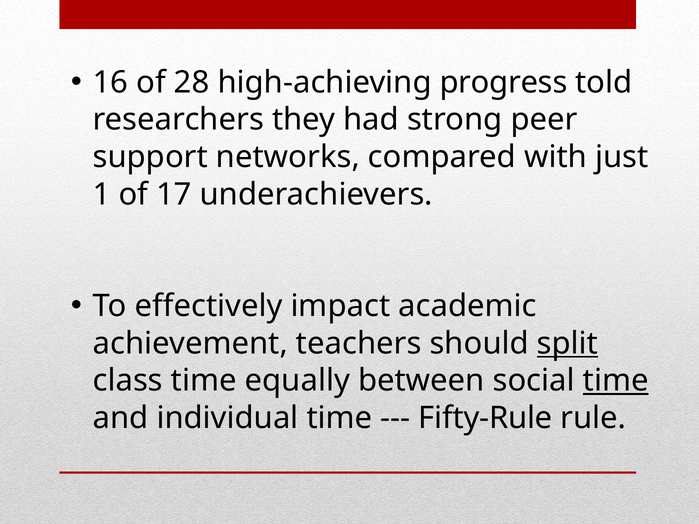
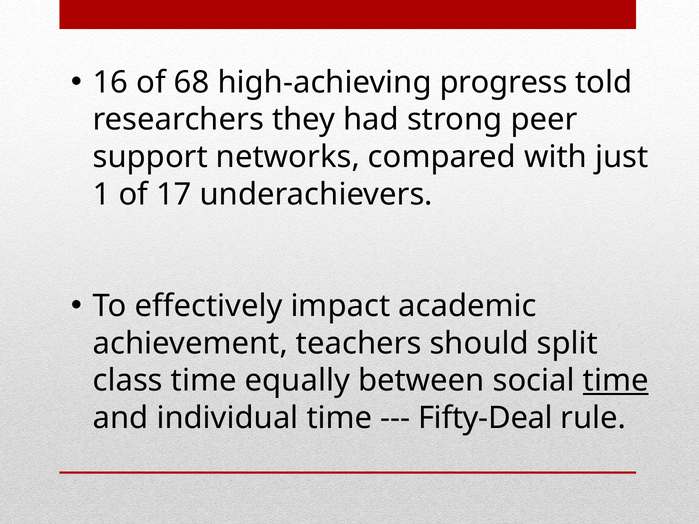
28: 28 -> 68
split underline: present -> none
Fifty-Rule: Fifty-Rule -> Fifty-Deal
